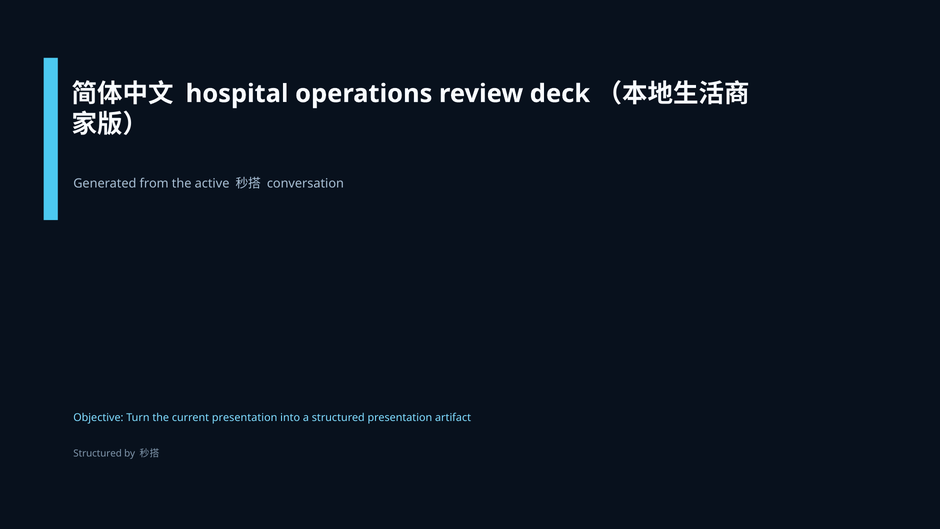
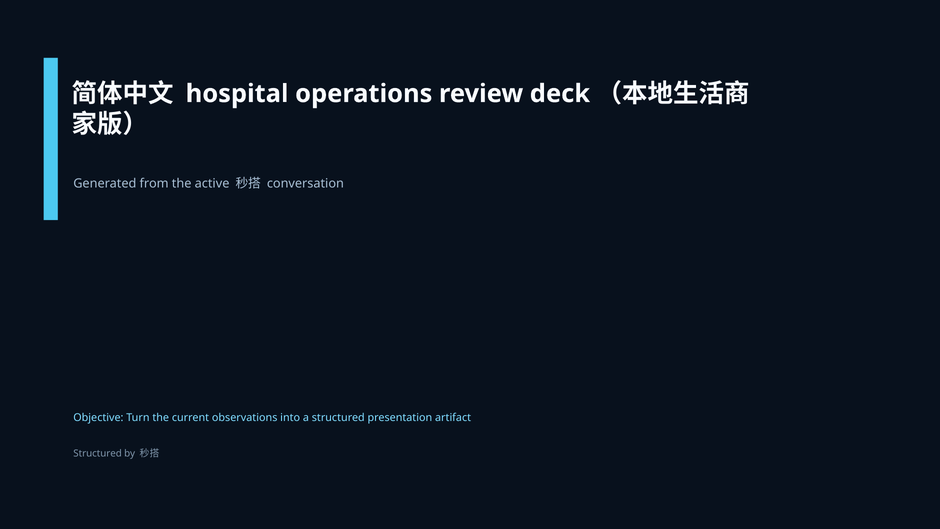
current presentation: presentation -> observations
